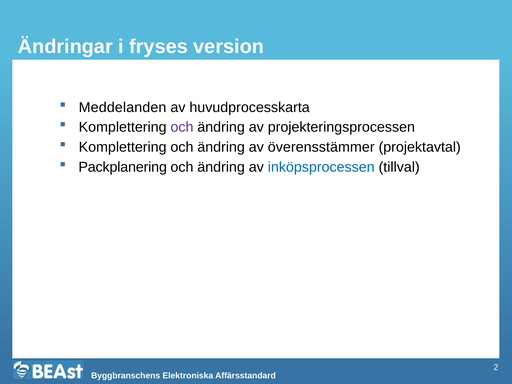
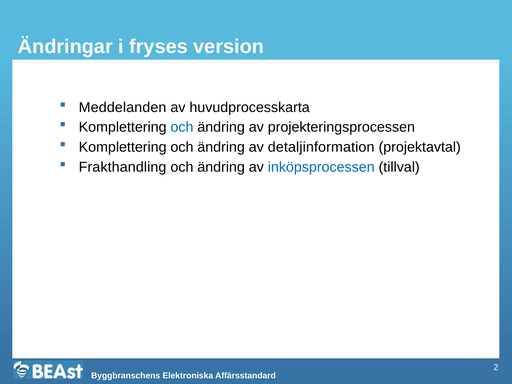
och at (182, 127) colour: purple -> blue
överensstämmer: överensstämmer -> detaljinformation
Packplanering: Packplanering -> Frakthandling
